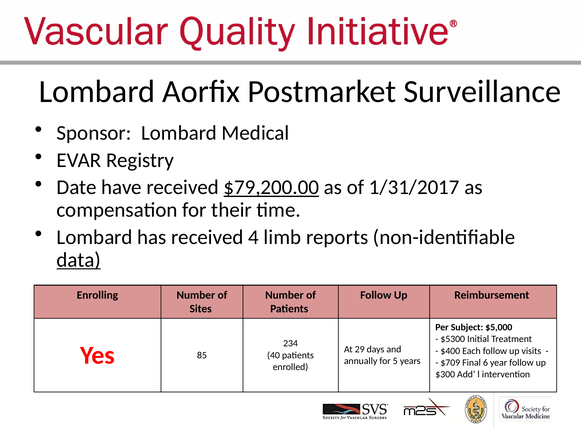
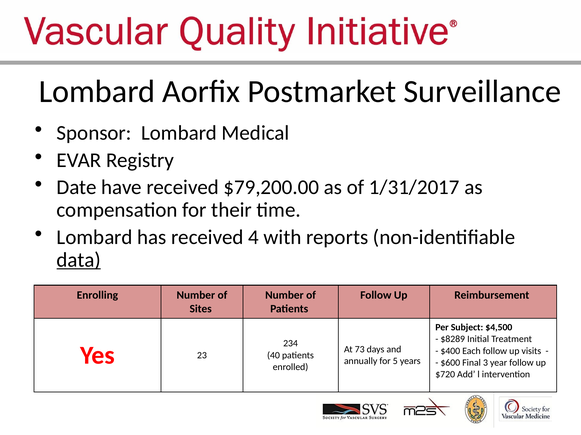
$79,200.00 underline: present -> none
limb: limb -> with
$5,000: $5,000 -> $4,500
$5300: $5300 -> $8289
85: 85 -> 23
29: 29 -> 73
$709: $709 -> $600
6: 6 -> 3
$300: $300 -> $720
